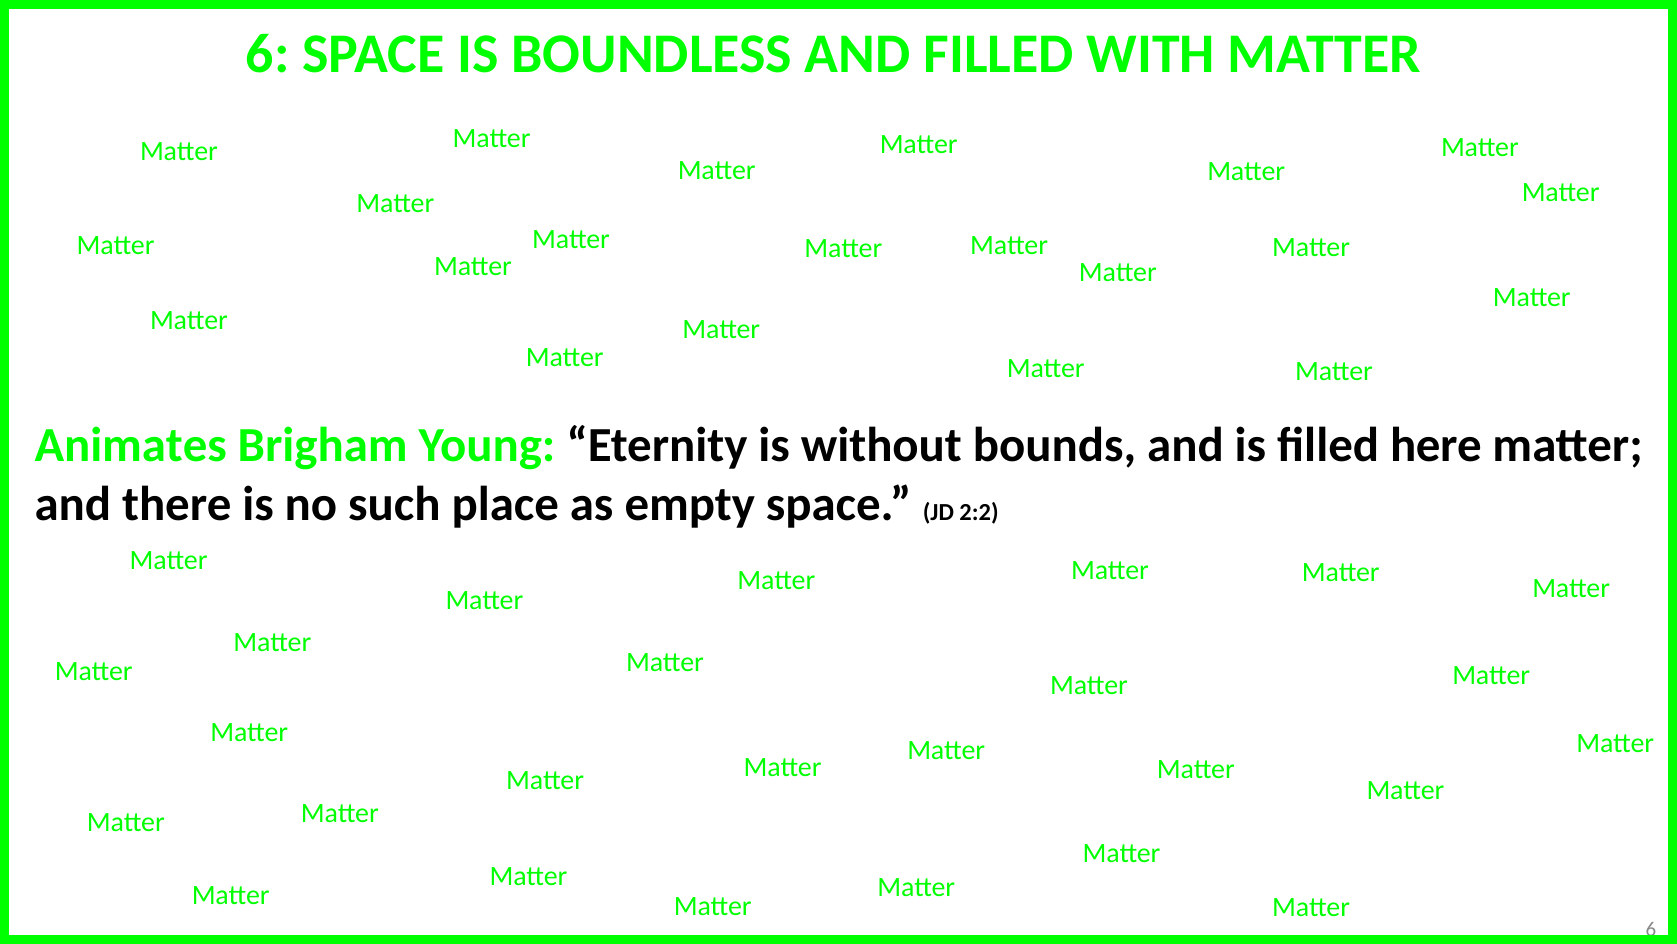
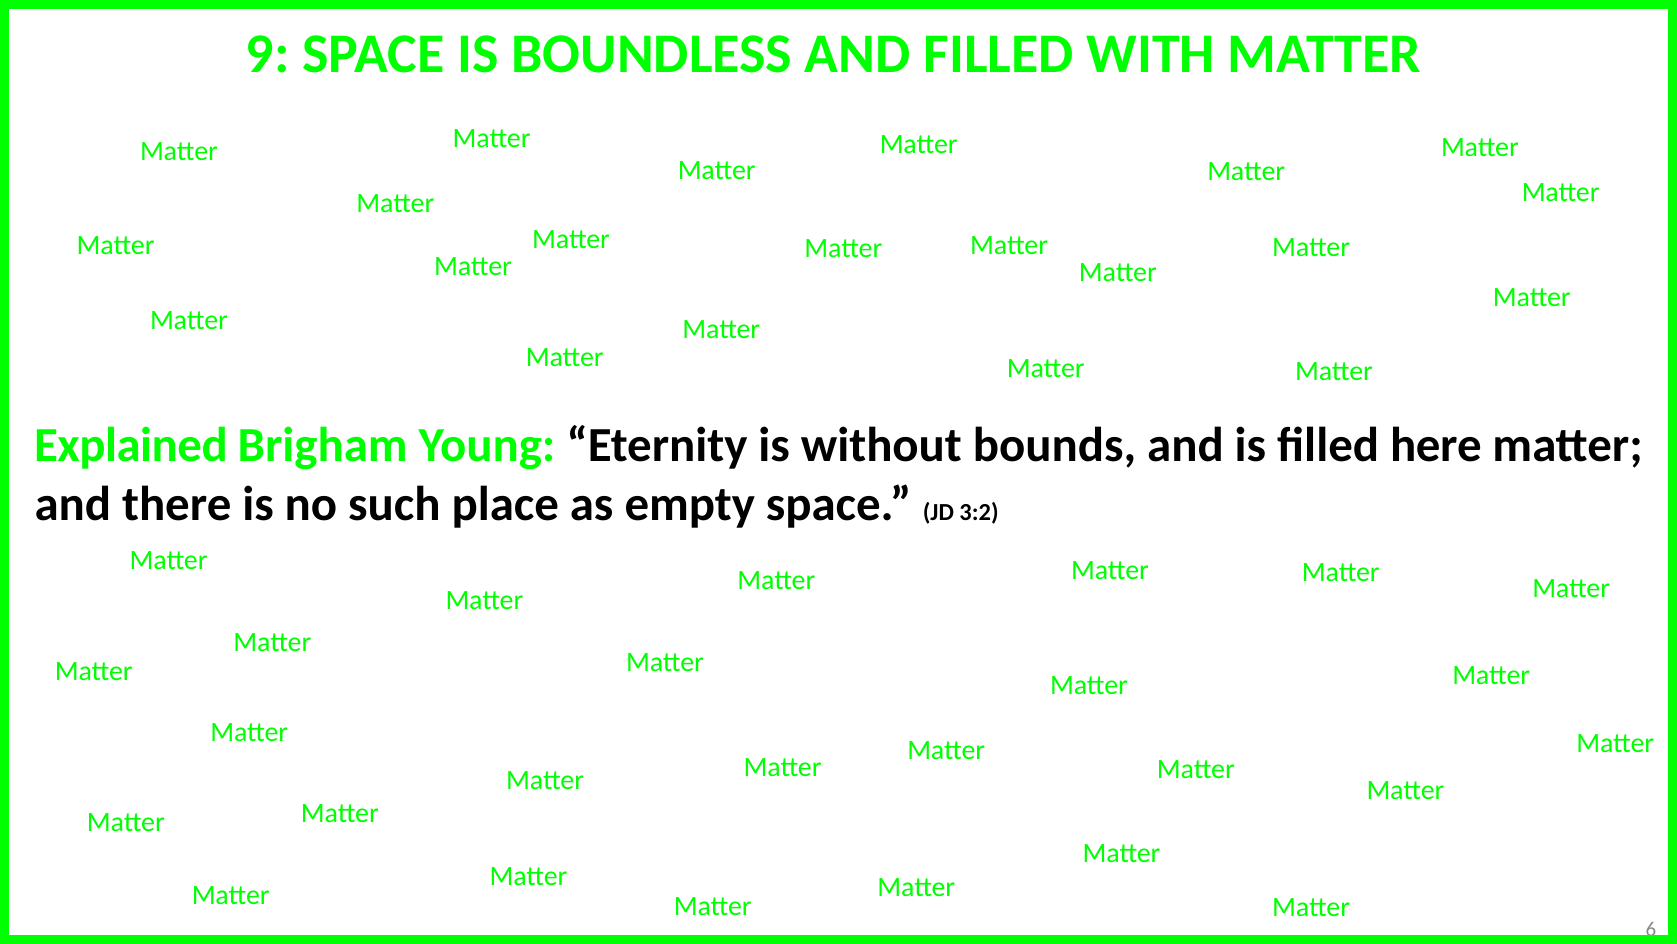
6 at (268, 54): 6 -> 9
Animates: Animates -> Explained
2:2: 2:2 -> 3:2
